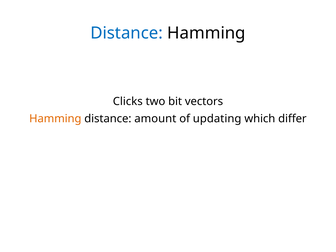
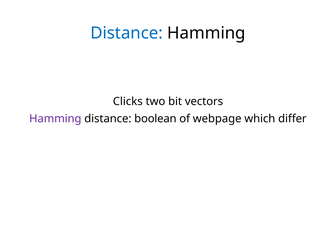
Hamming at (55, 119) colour: orange -> purple
amount: amount -> boolean
updating: updating -> webpage
